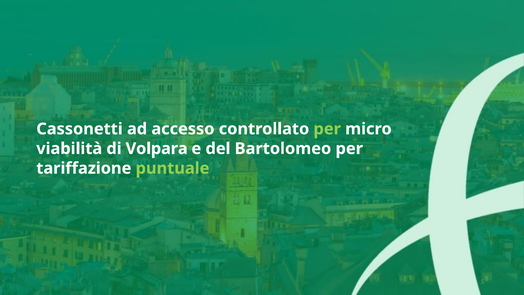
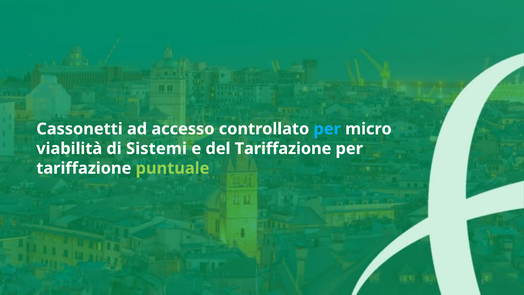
per at (327, 129) colour: light green -> light blue
Volpara: Volpara -> Sistemi
del Bartolomeo: Bartolomeo -> Tariffazione
